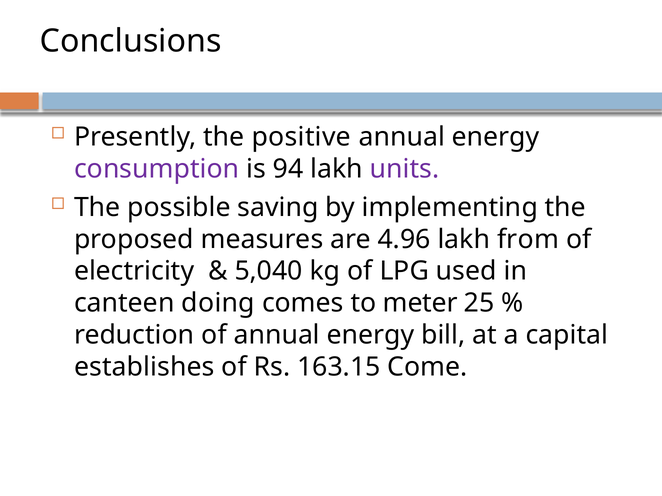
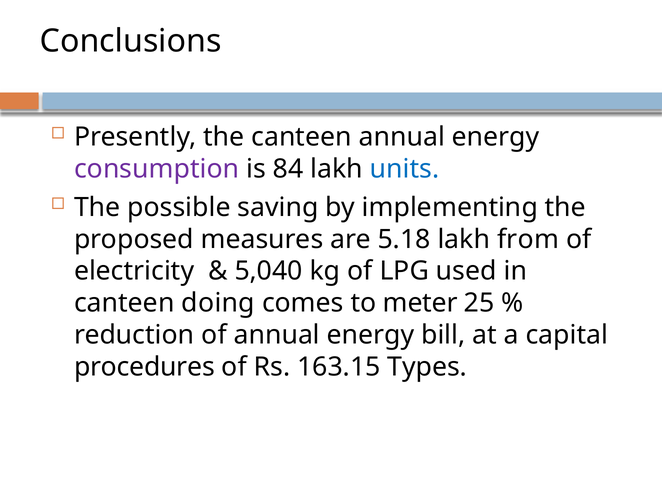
the positive: positive -> canteen
94: 94 -> 84
units colour: purple -> blue
4.96: 4.96 -> 5.18
establishes: establishes -> procedures
Come: Come -> Types
